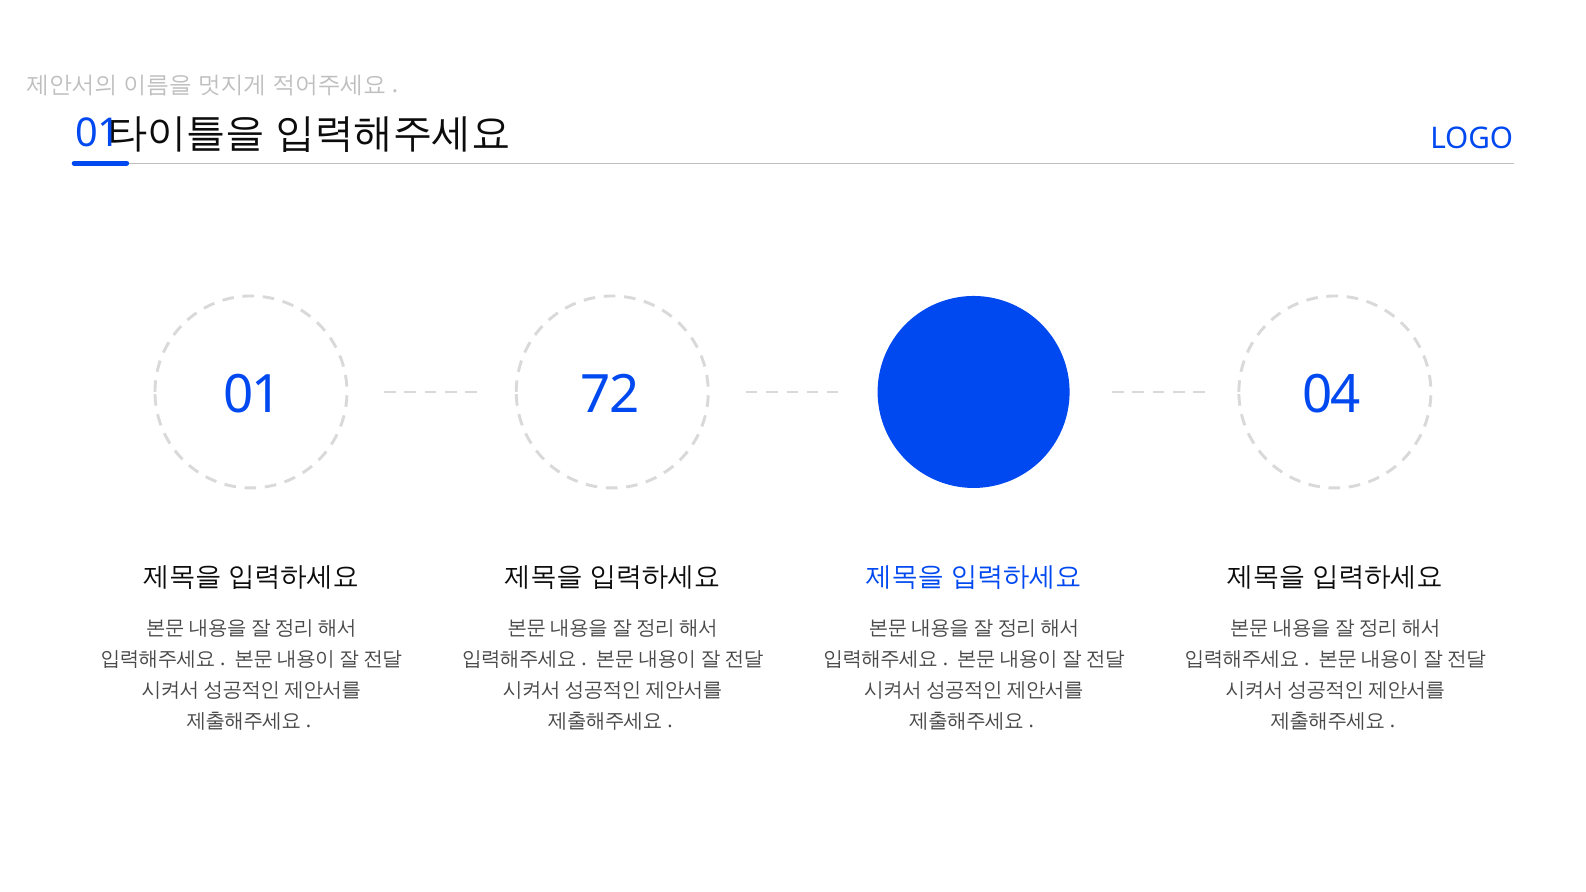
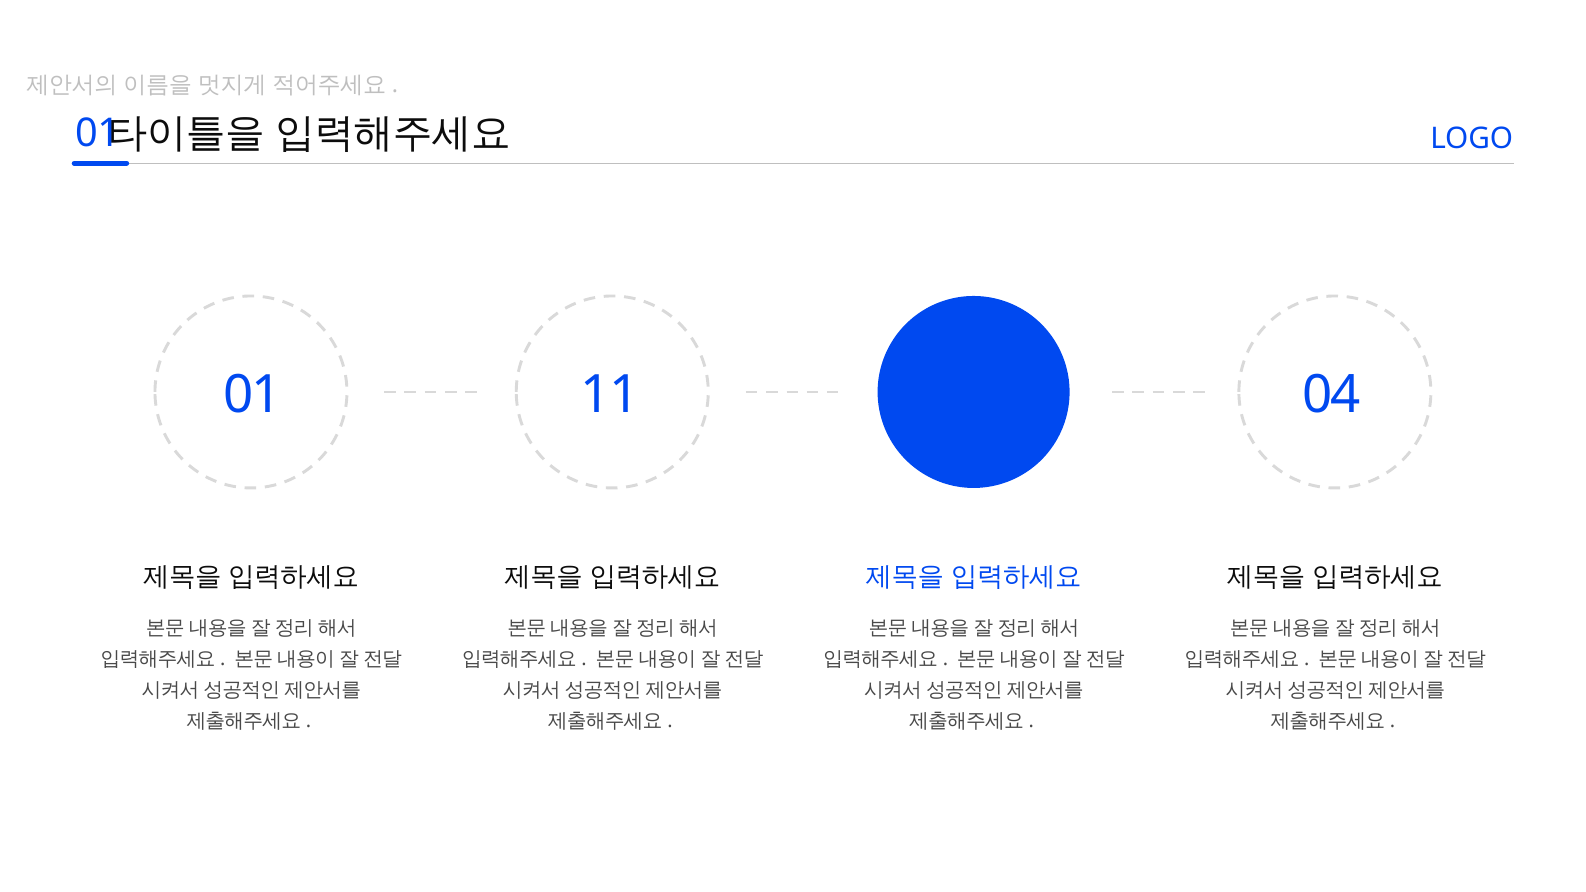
72: 72 -> 11
